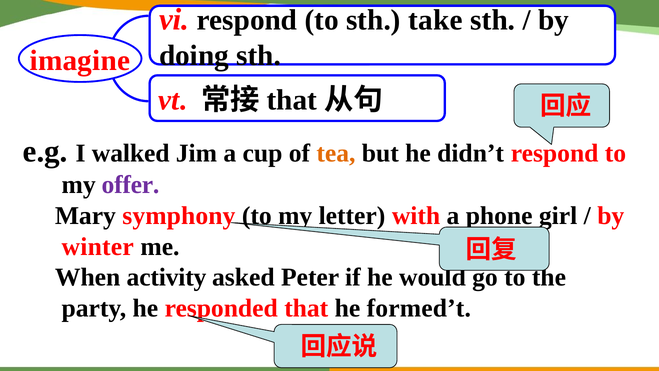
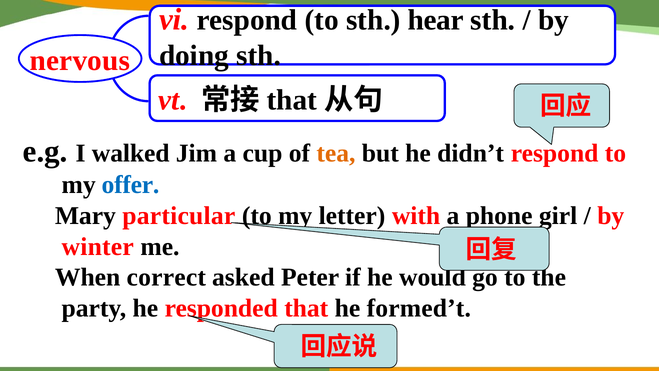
take: take -> hear
imagine: imagine -> nervous
offer colour: purple -> blue
symphony: symphony -> particular
activity: activity -> correct
